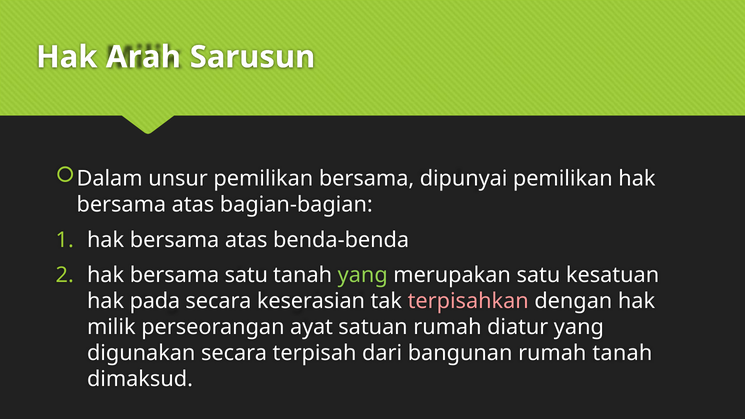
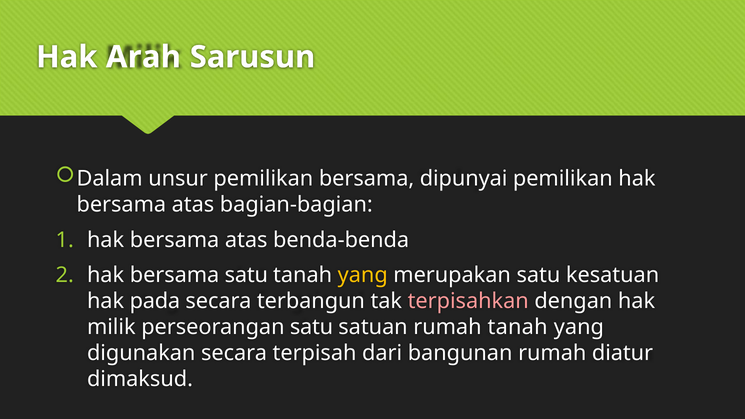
yang at (363, 275) colour: light green -> yellow
keserasian: keserasian -> terbangun
perseorangan ayat: ayat -> satu
rumah diatur: diatur -> tanah
rumah tanah: tanah -> diatur
